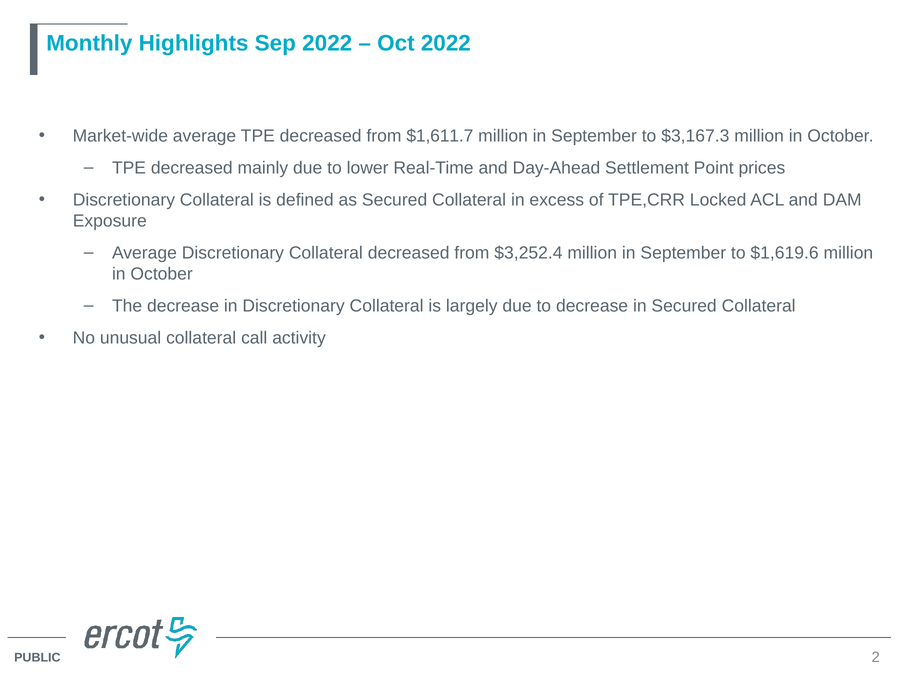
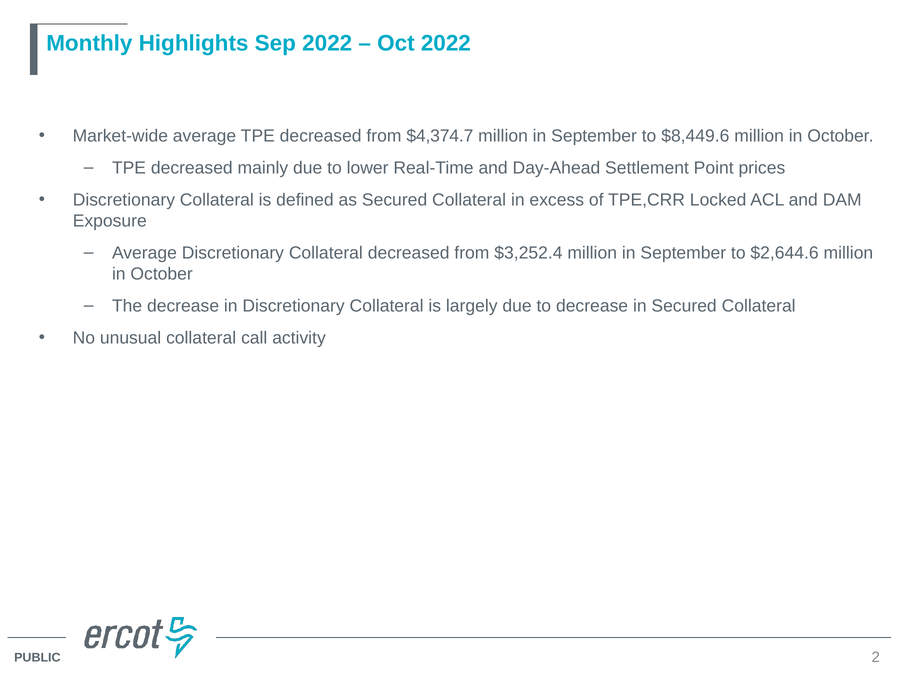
$1,611.7: $1,611.7 -> $4,374.7
$3,167.3: $3,167.3 -> $8,449.6
$1,619.6: $1,619.6 -> $2,644.6
